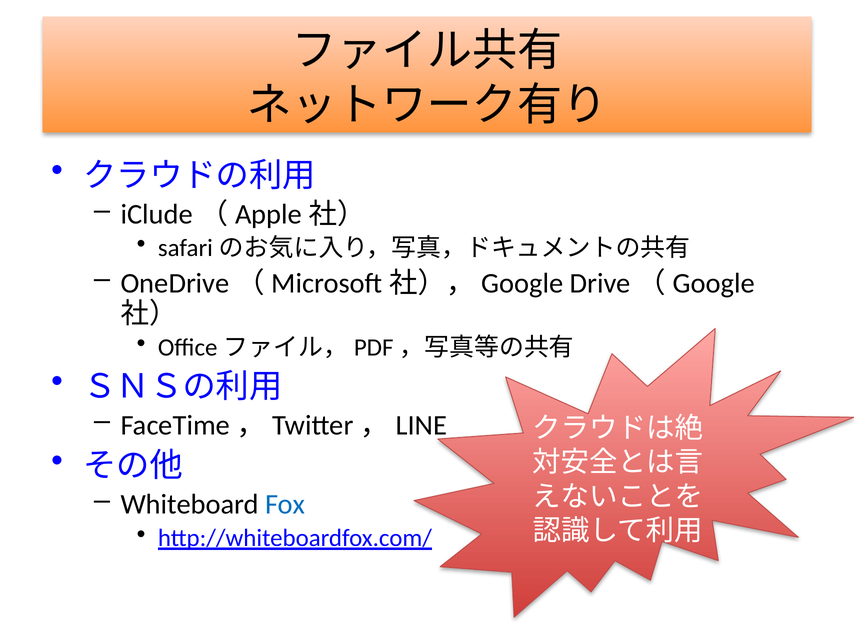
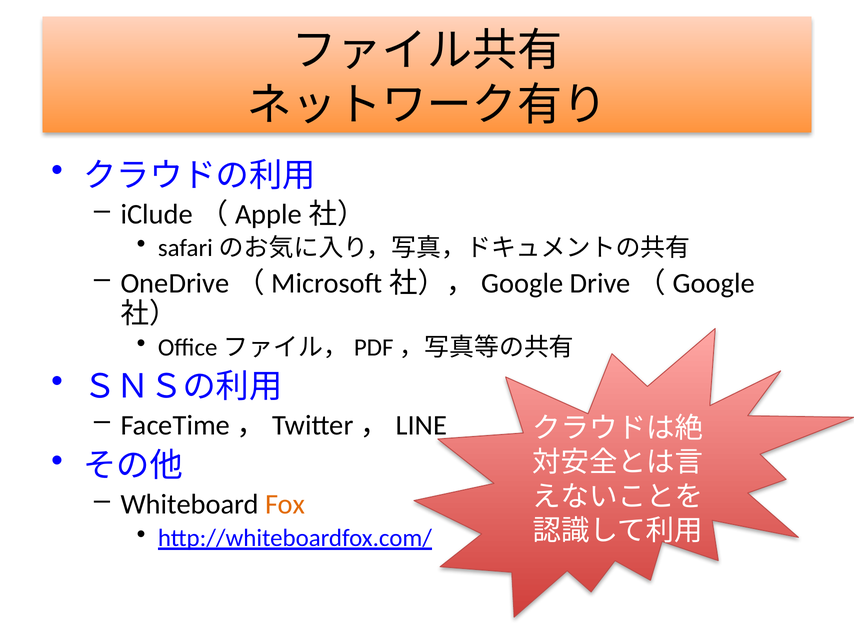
Fox colour: blue -> orange
